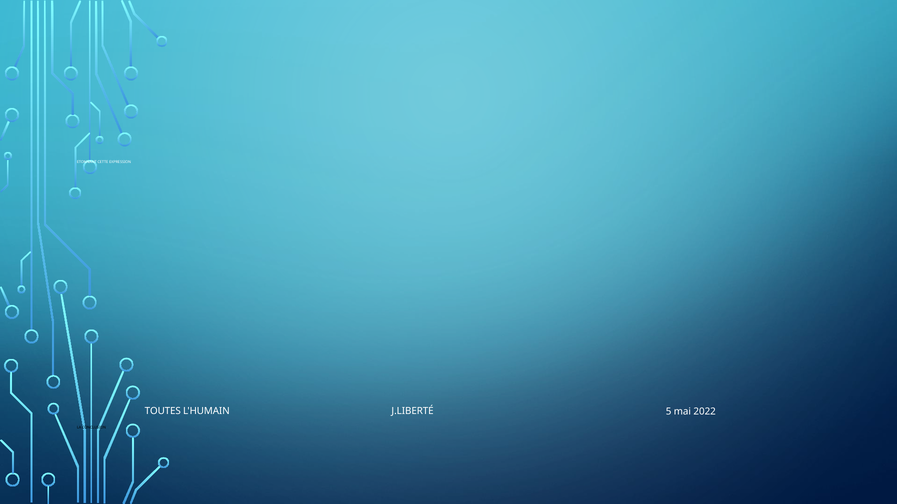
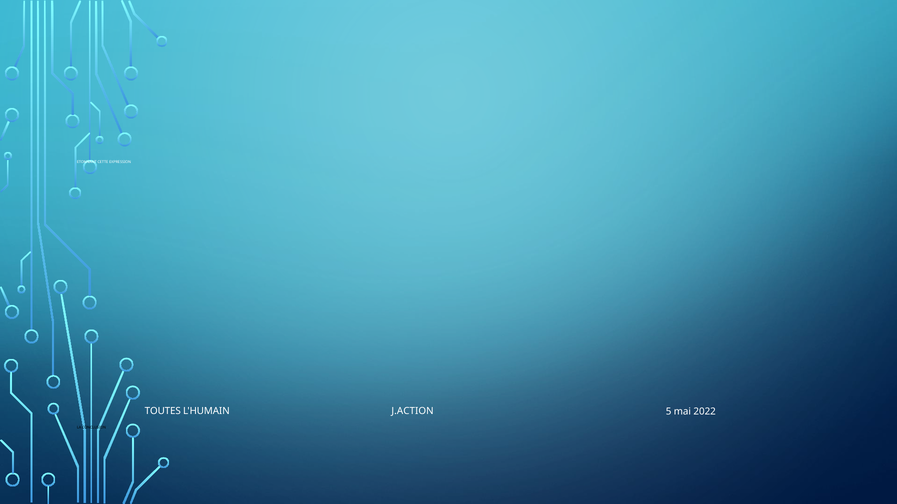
J.LIBERTÉ: J.LIBERTÉ -> J.ACTION
